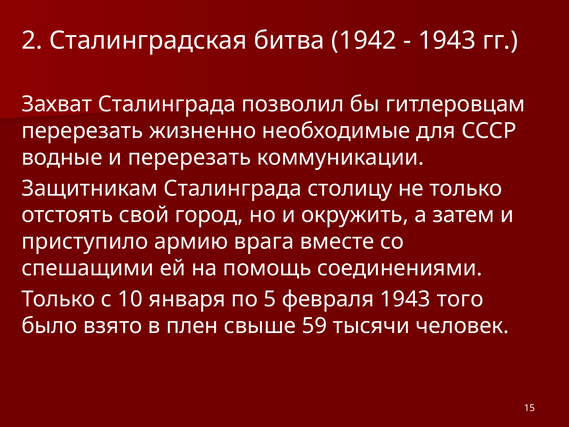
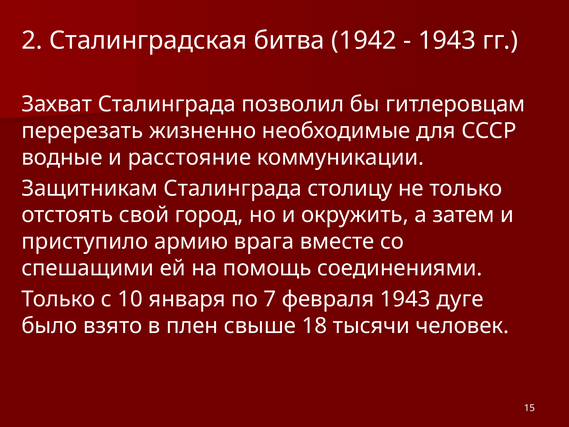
и перерезать: перерезать -> расстояние
5: 5 -> 7
того: того -> дуге
59: 59 -> 18
